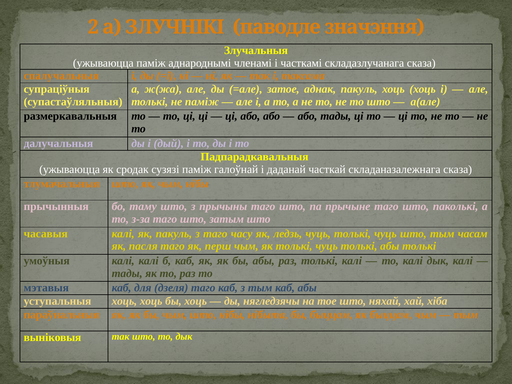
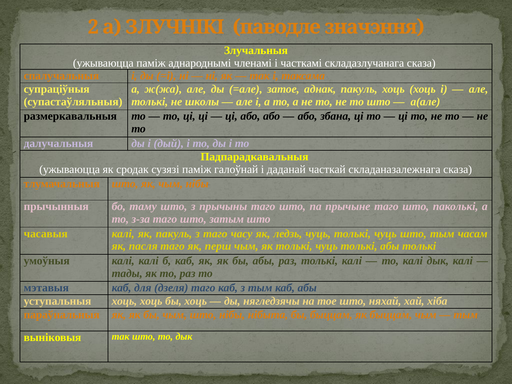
не паміж: паміж -> школы
або тады: тады -> збана
